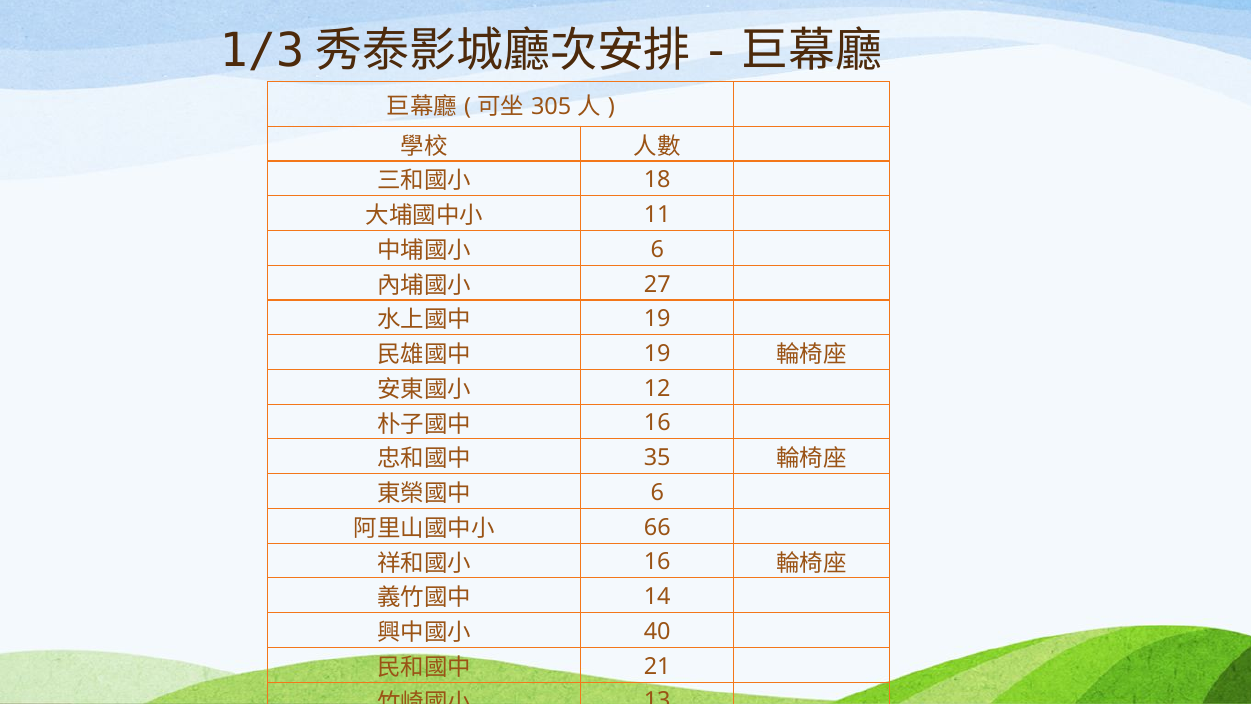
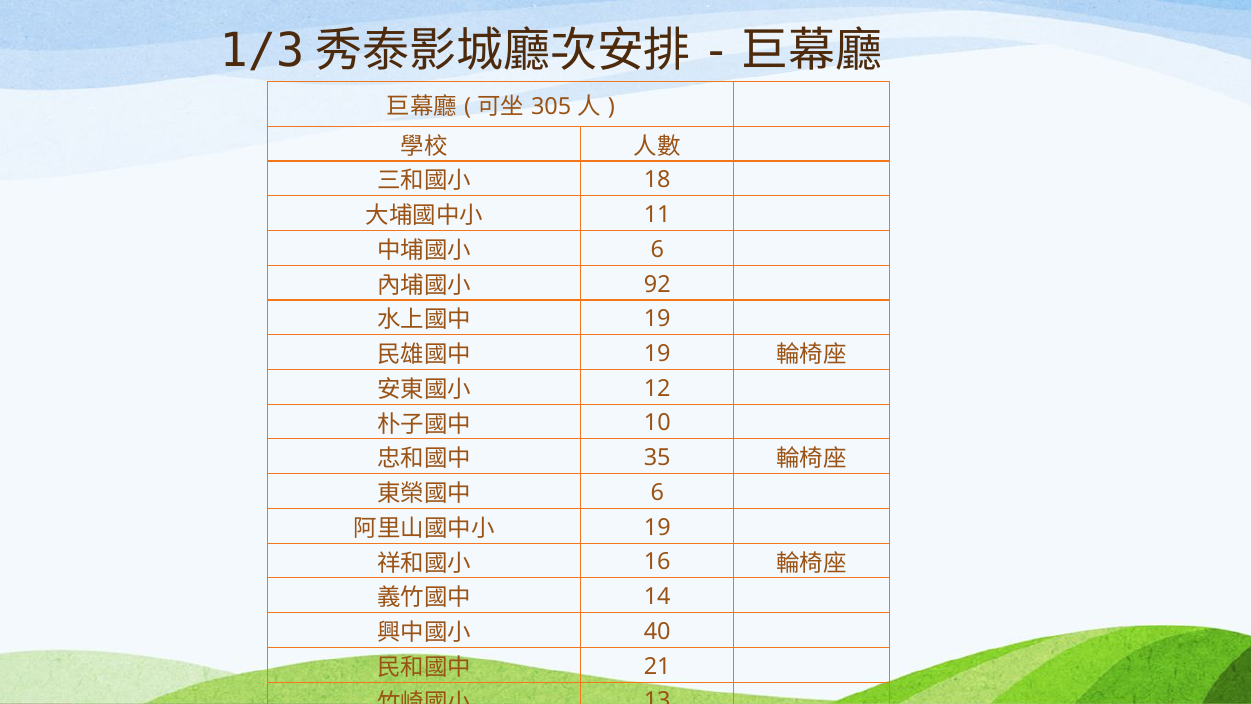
27: 27 -> 92
16 at (657, 423): 16 -> 10
66 at (657, 527): 66 -> 19
